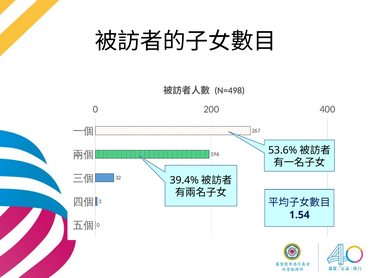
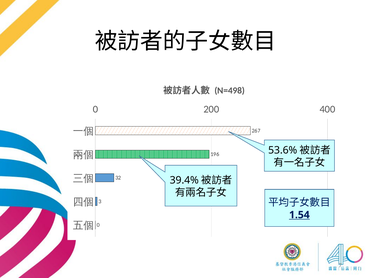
1.54 underline: none -> present
